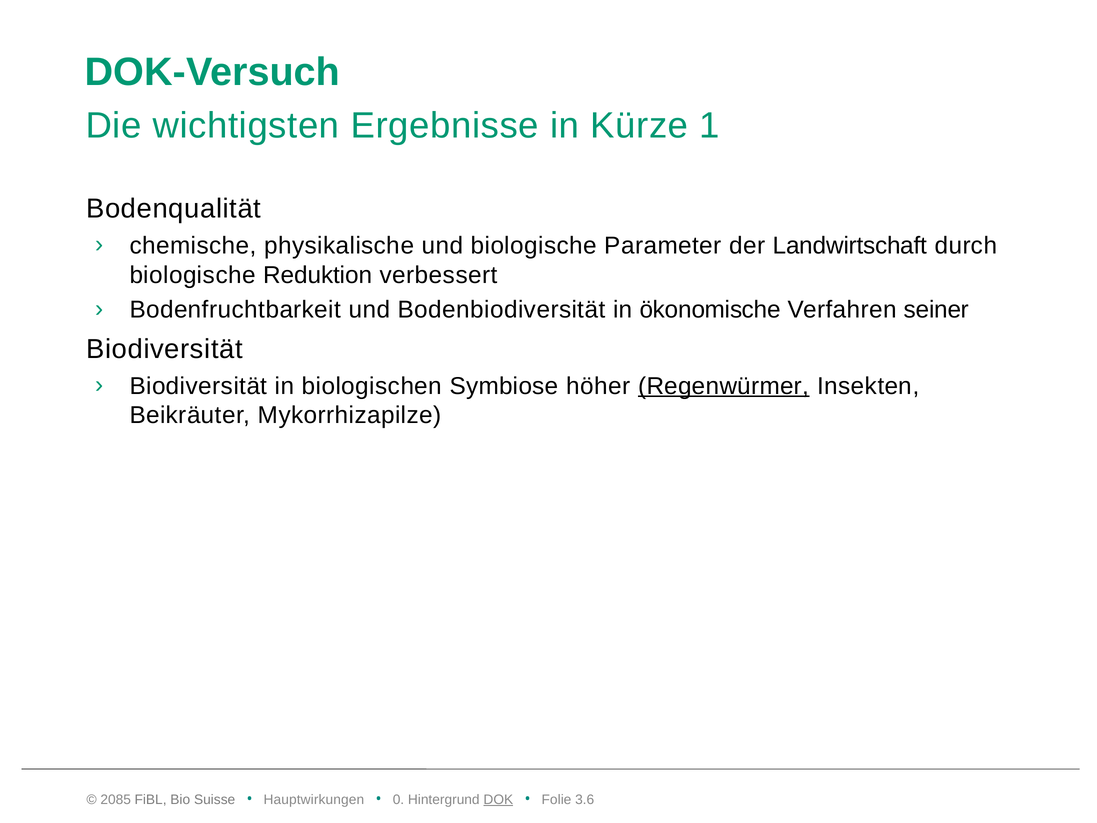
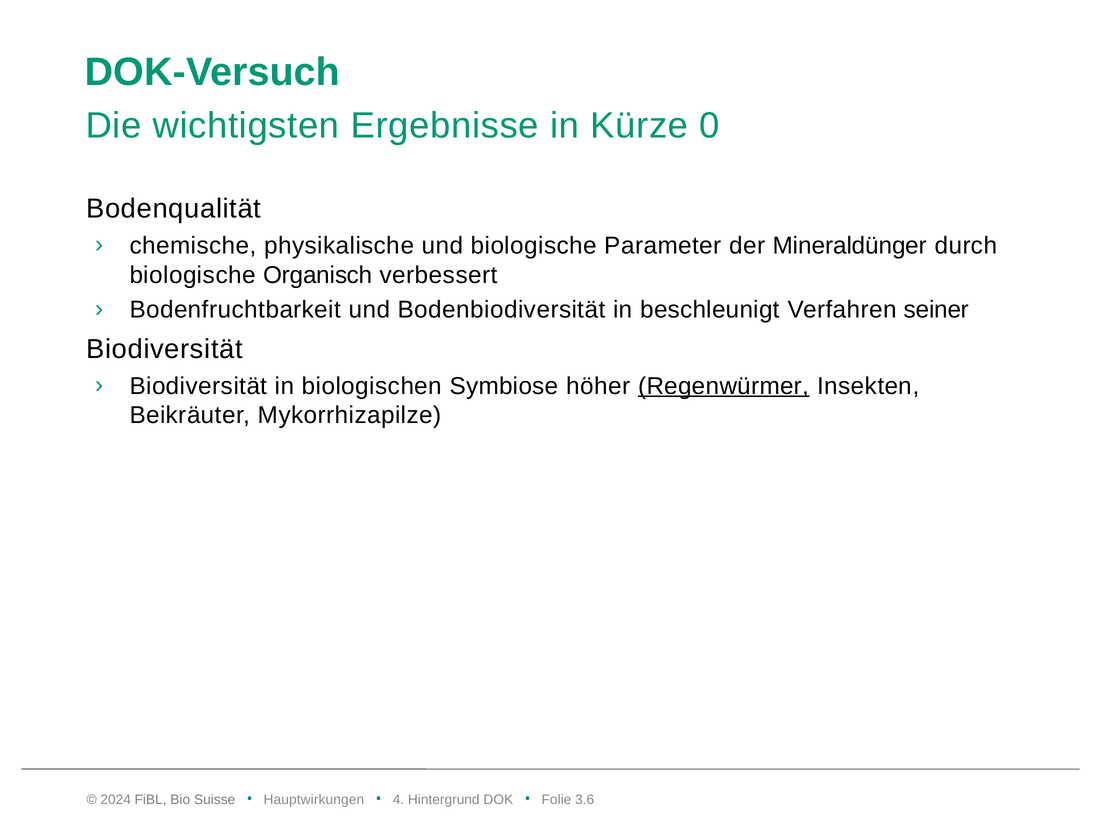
1: 1 -> 0
Landwirtschaft: Landwirtschaft -> Mineraldünger
Reduktion: Reduktion -> Organisch
ökonomische: ökonomische -> beschleunigt
2085: 2085 -> 2024
0: 0 -> 4
DOK underline: present -> none
